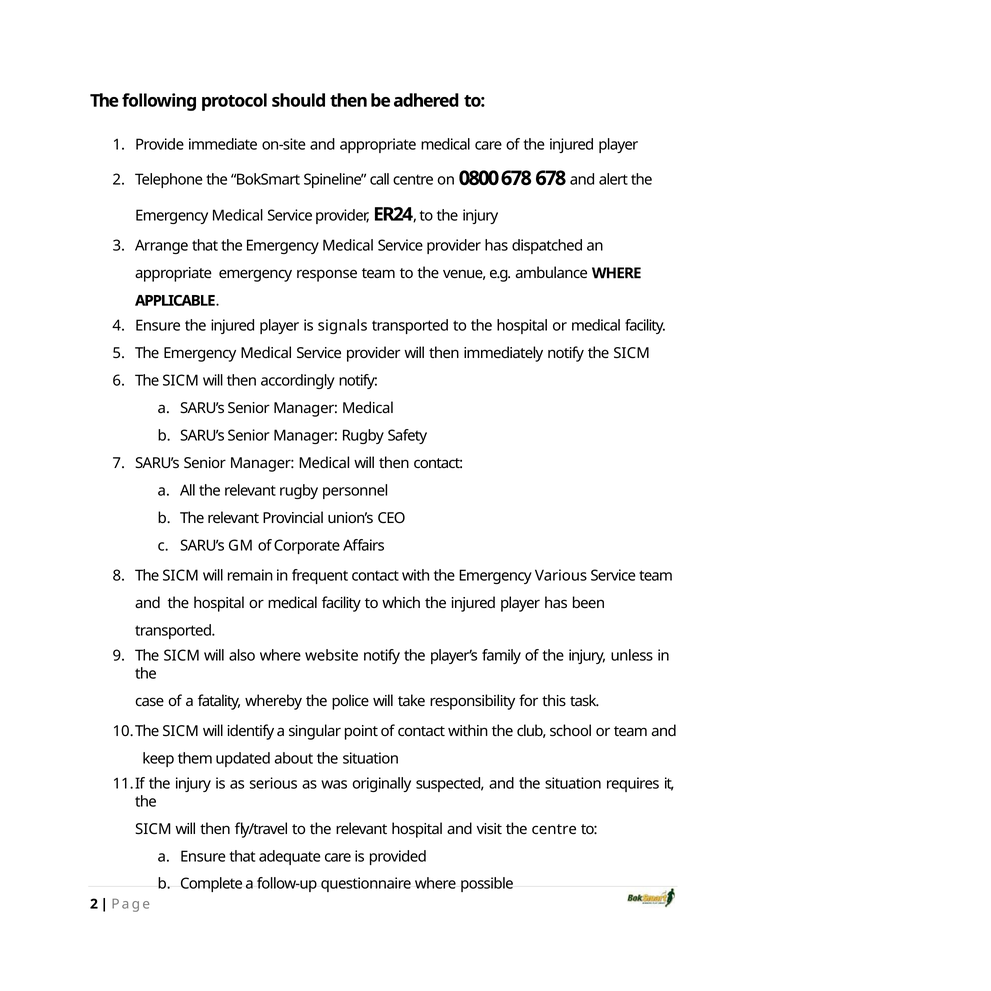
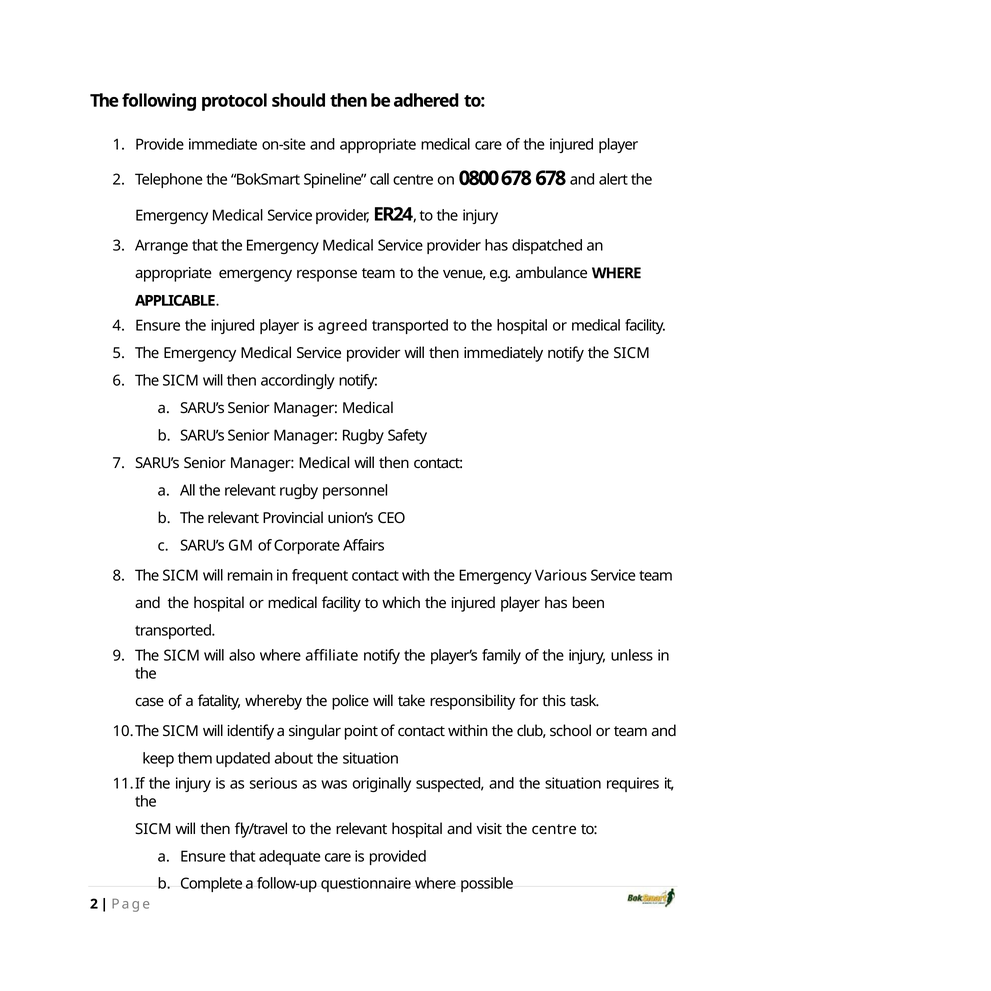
signals: signals -> agreed
website: website -> affiliate
